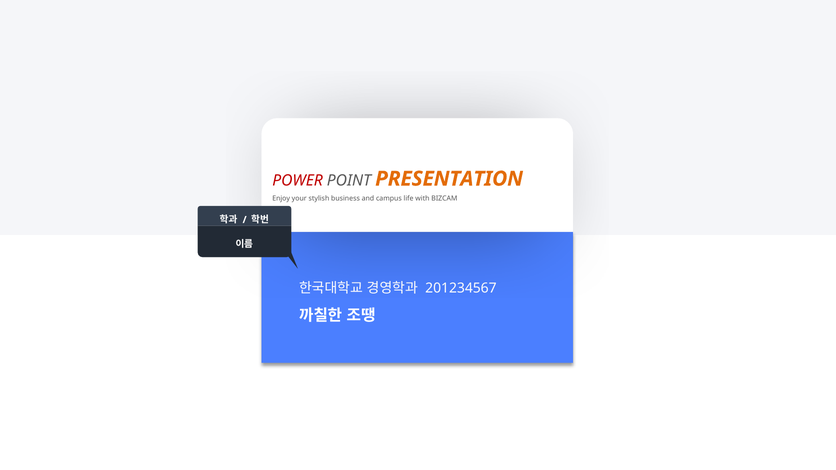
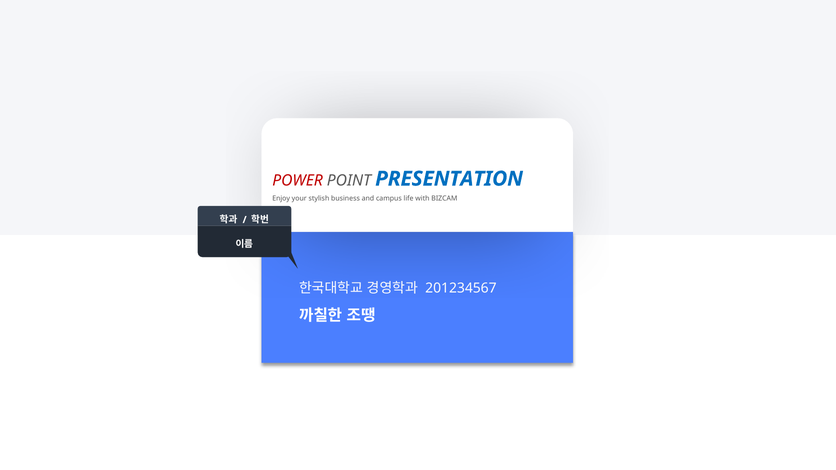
PRESENTATION colour: orange -> blue
